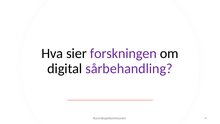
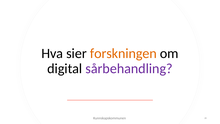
forskningen colour: purple -> orange
